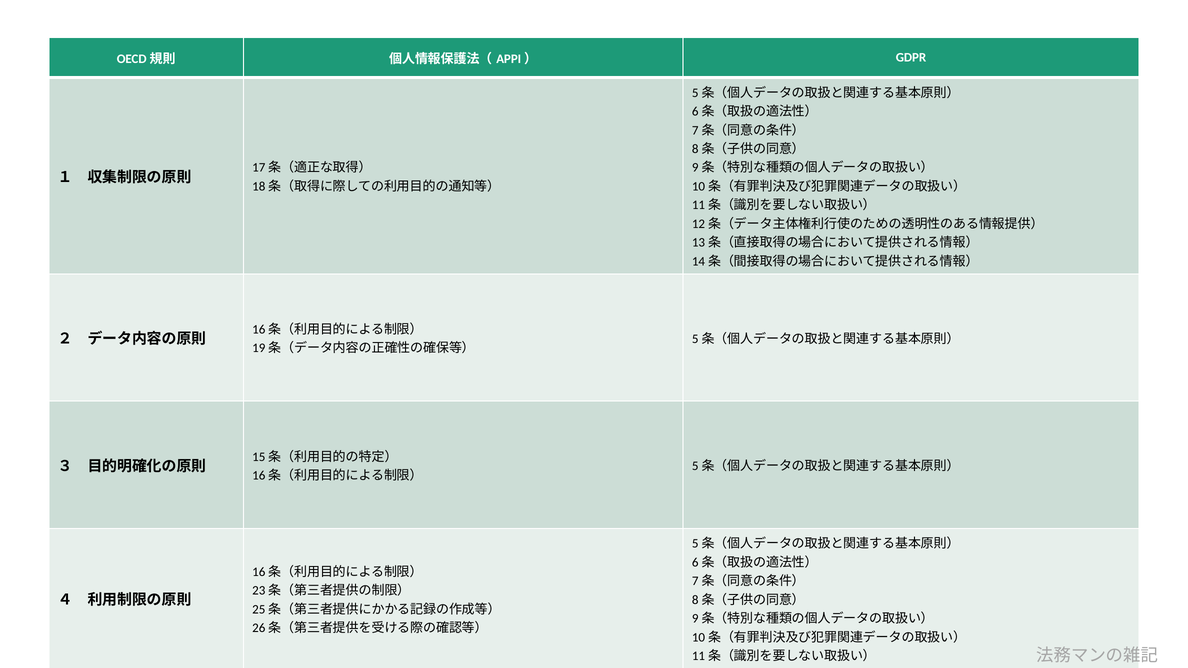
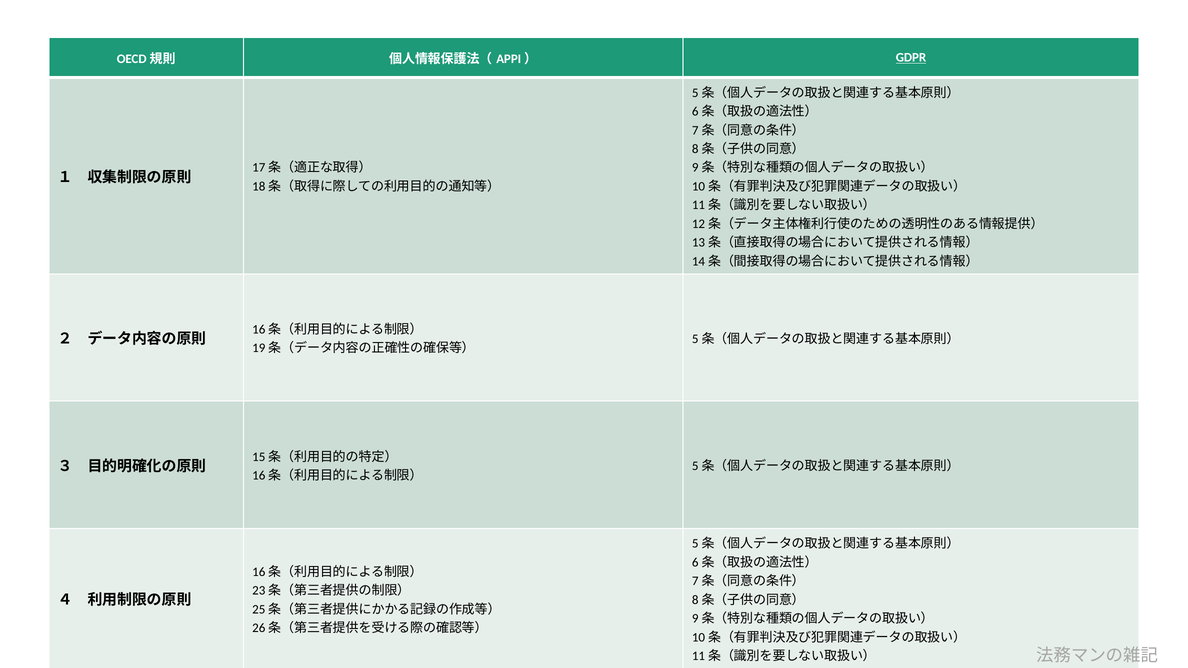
GDPR underline: none -> present
